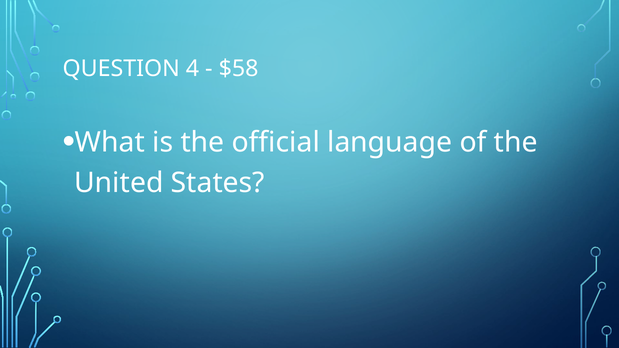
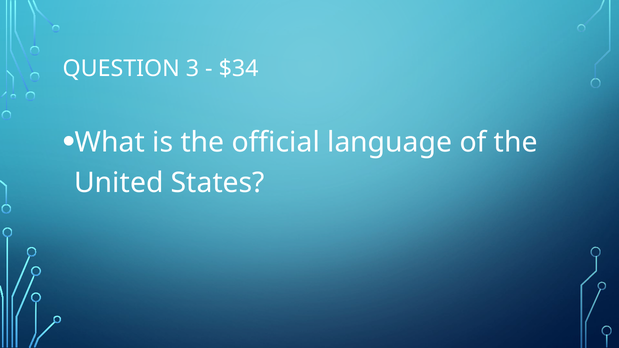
4: 4 -> 3
$58: $58 -> $34
